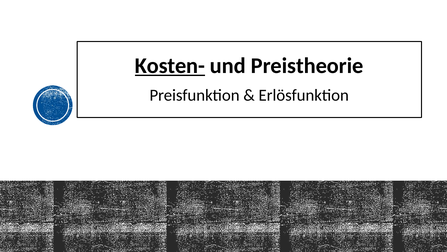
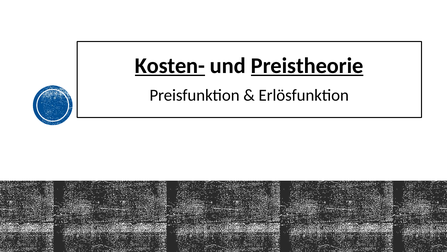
Preistheorie underline: none -> present
